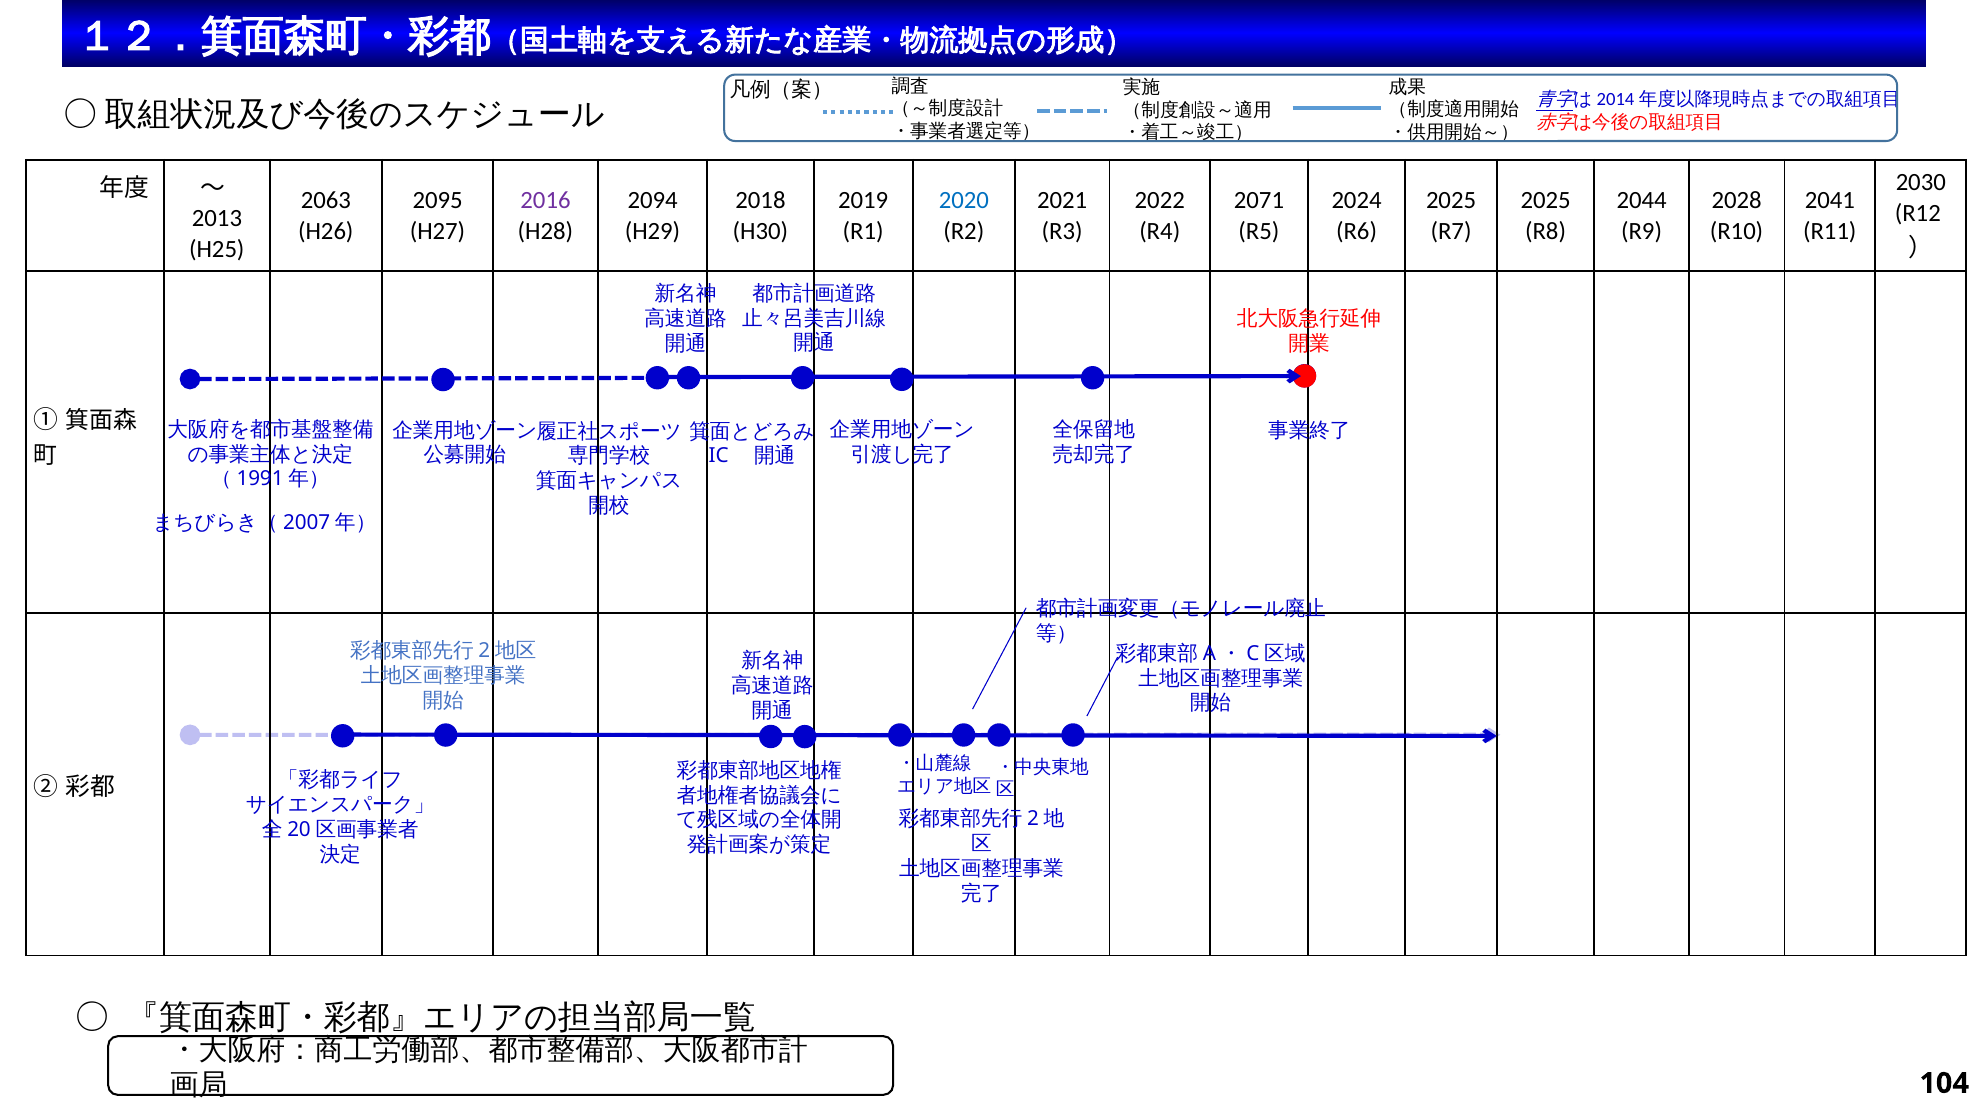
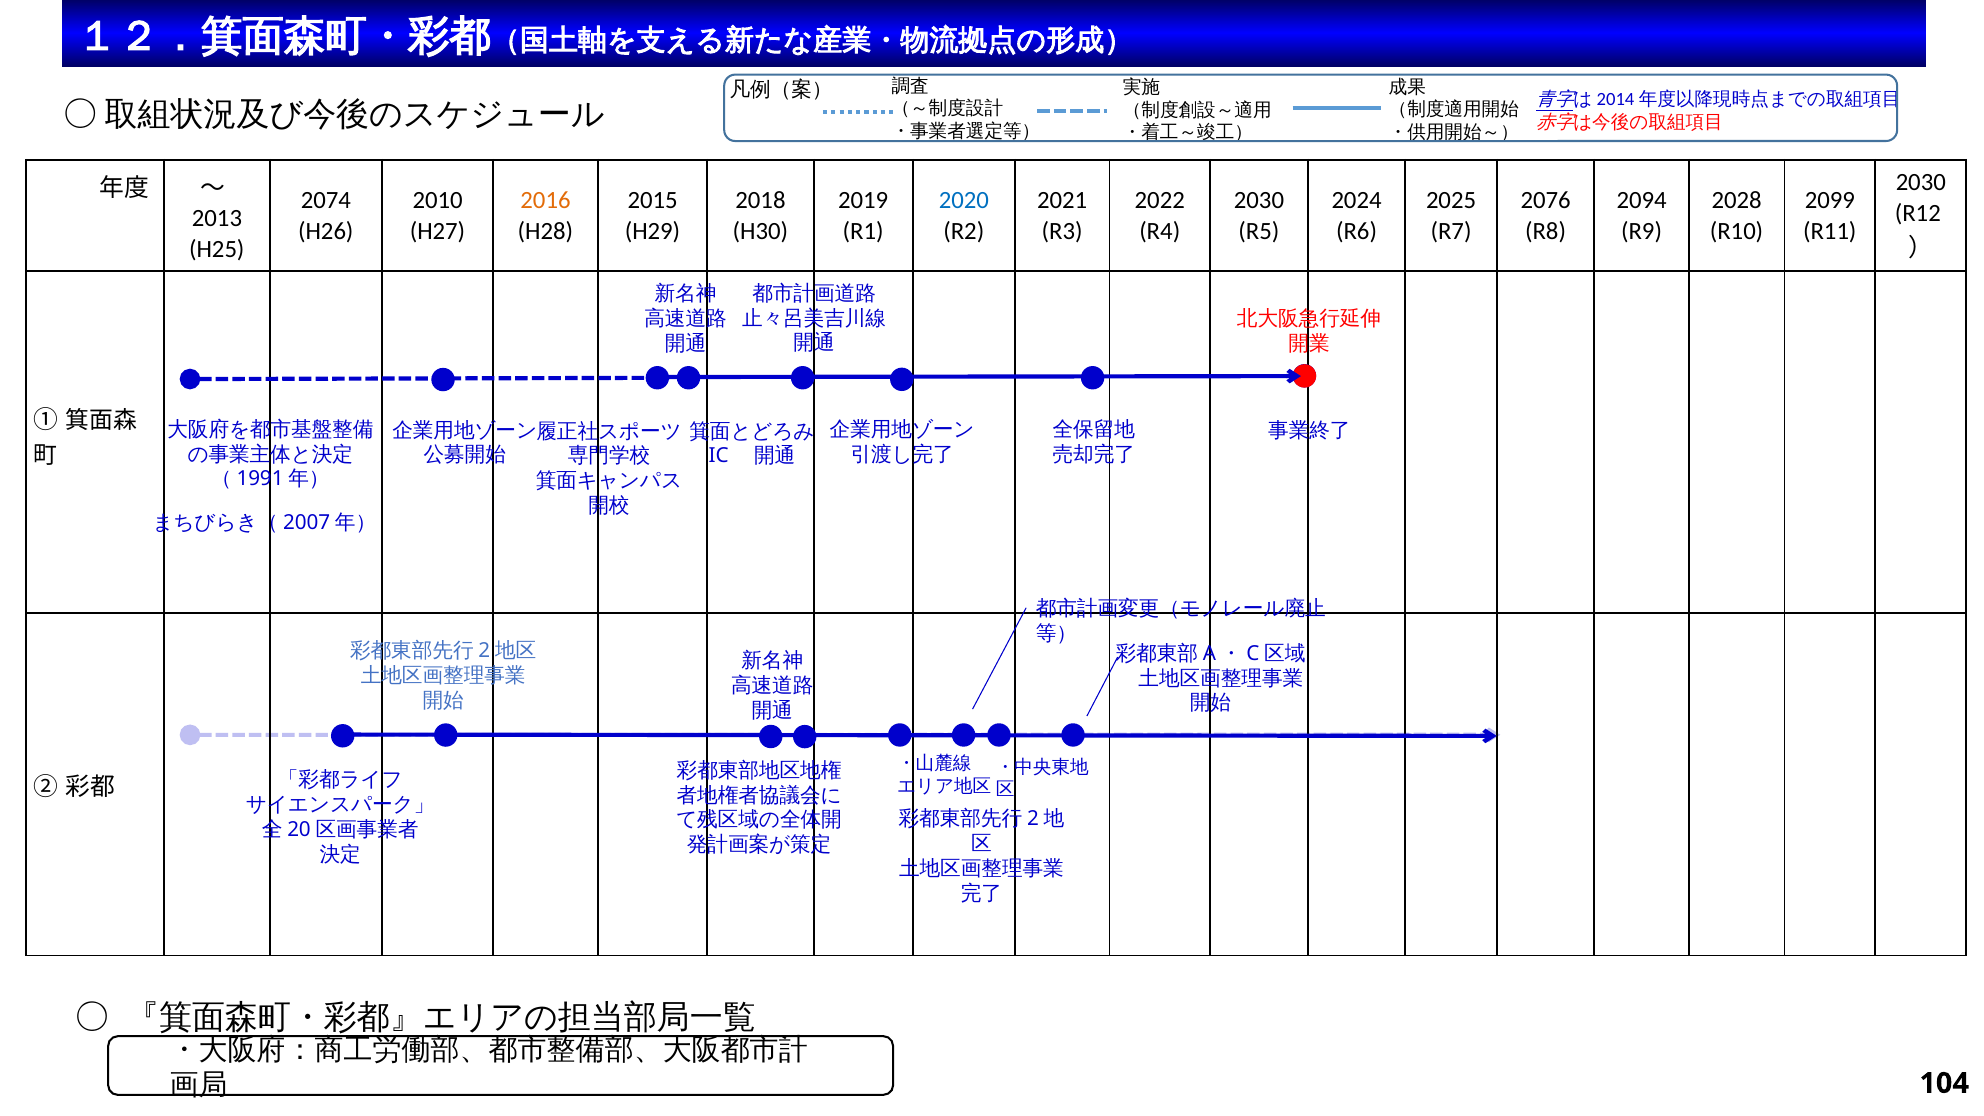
2063: 2063 -> 2074
2095: 2095 -> 2010
2016 colour: purple -> orange
2094: 2094 -> 2015
2071 at (1259, 201): 2071 -> 2030
2025 at (1546, 201): 2025 -> 2076
2044: 2044 -> 2094
2041: 2041 -> 2099
